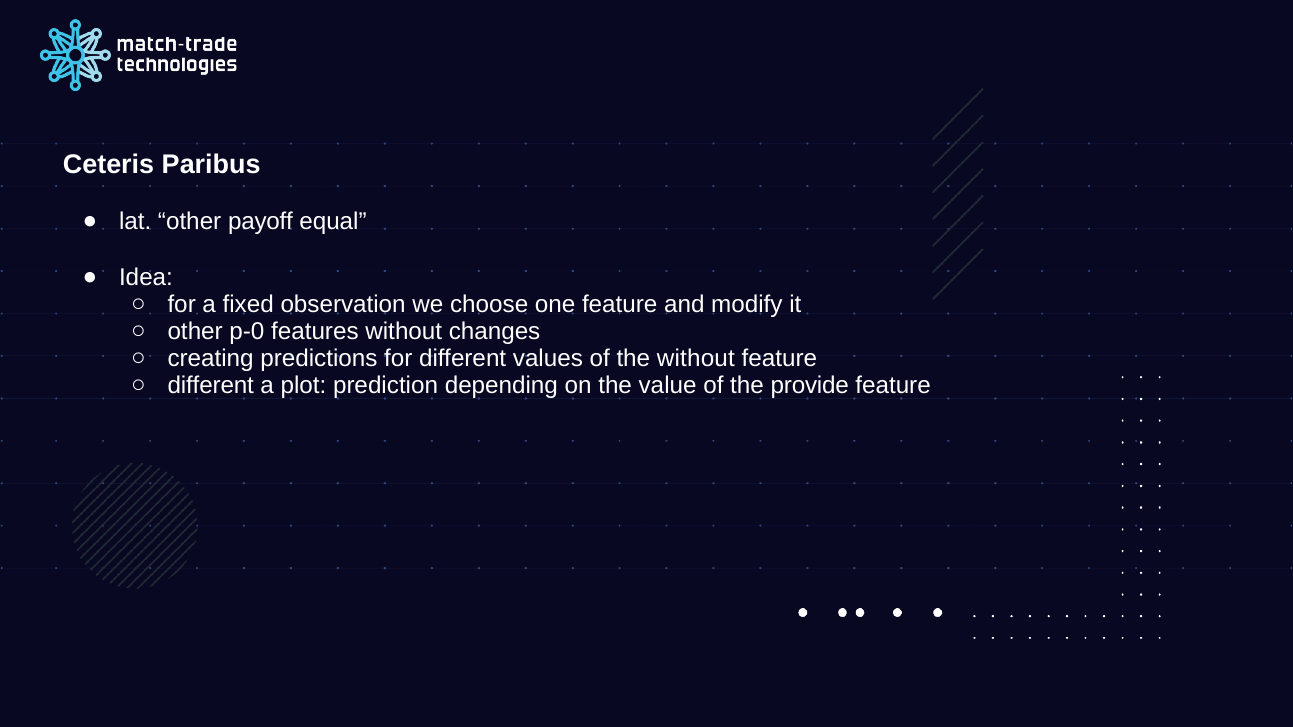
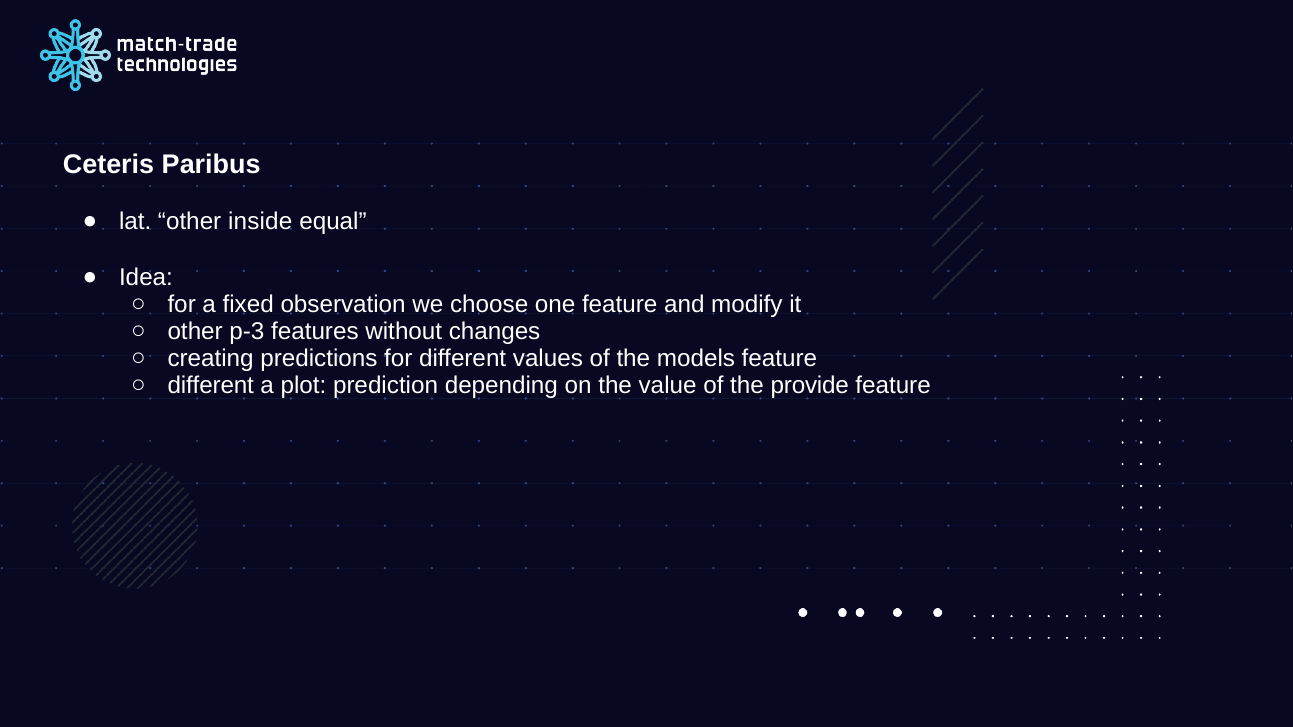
payoff: payoff -> inside
p-0: p-0 -> p-3
the without: without -> models
